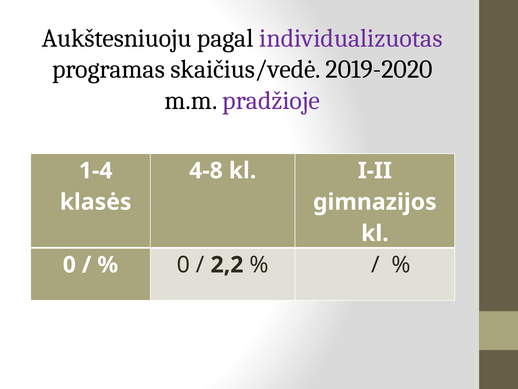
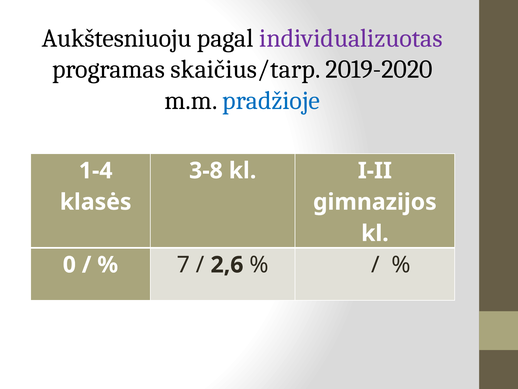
skaičius/vedė: skaičius/vedė -> skaičius/tarp
pradžioje colour: purple -> blue
4-8: 4-8 -> 3-8
0 at (183, 265): 0 -> 7
2,2: 2,2 -> 2,6
